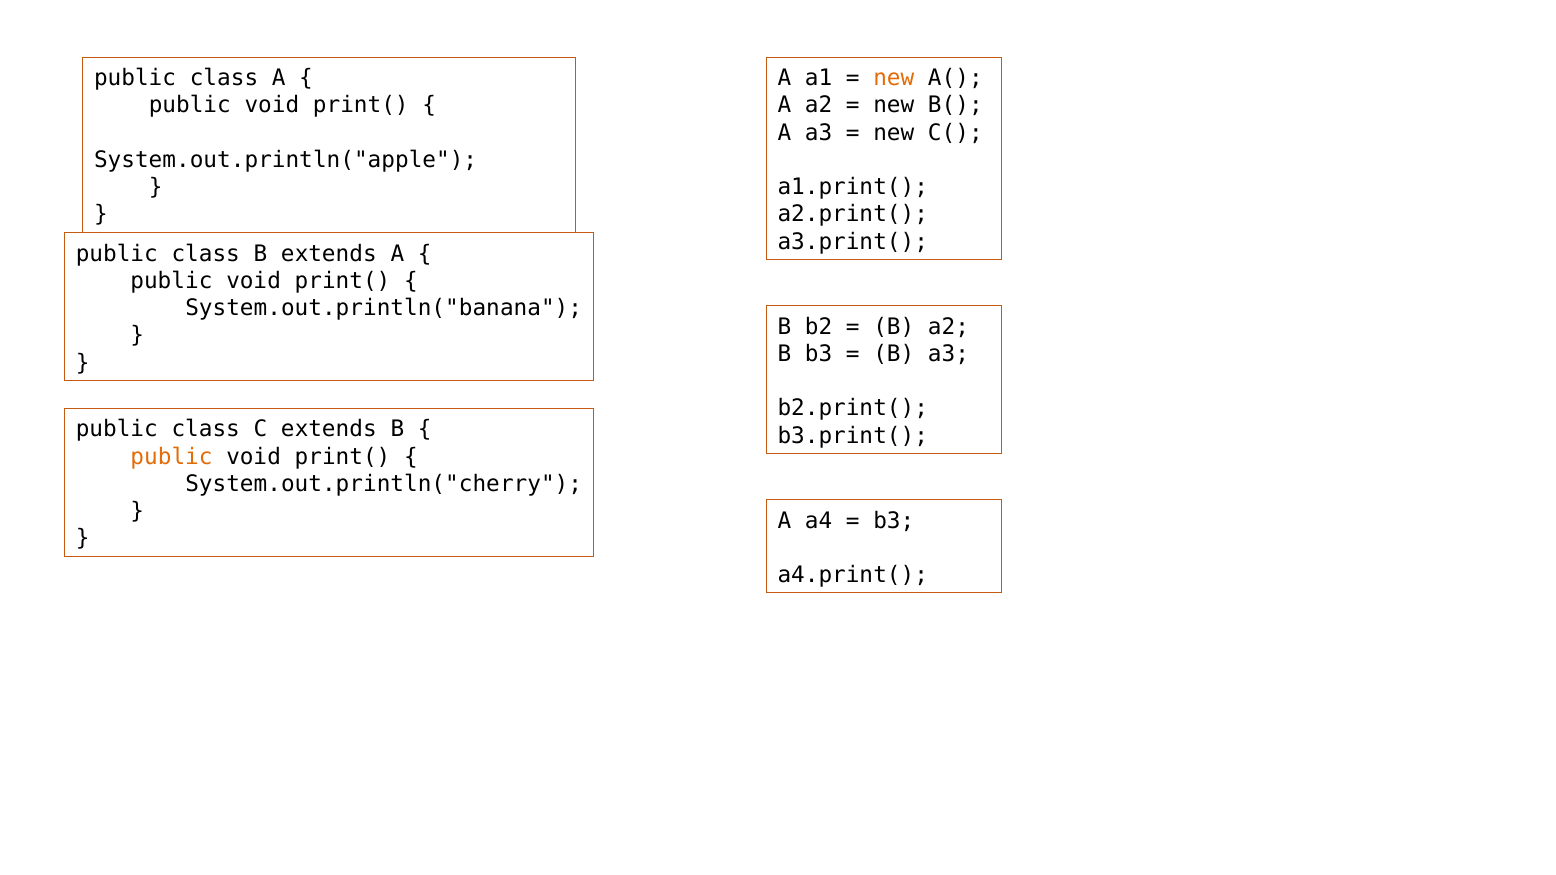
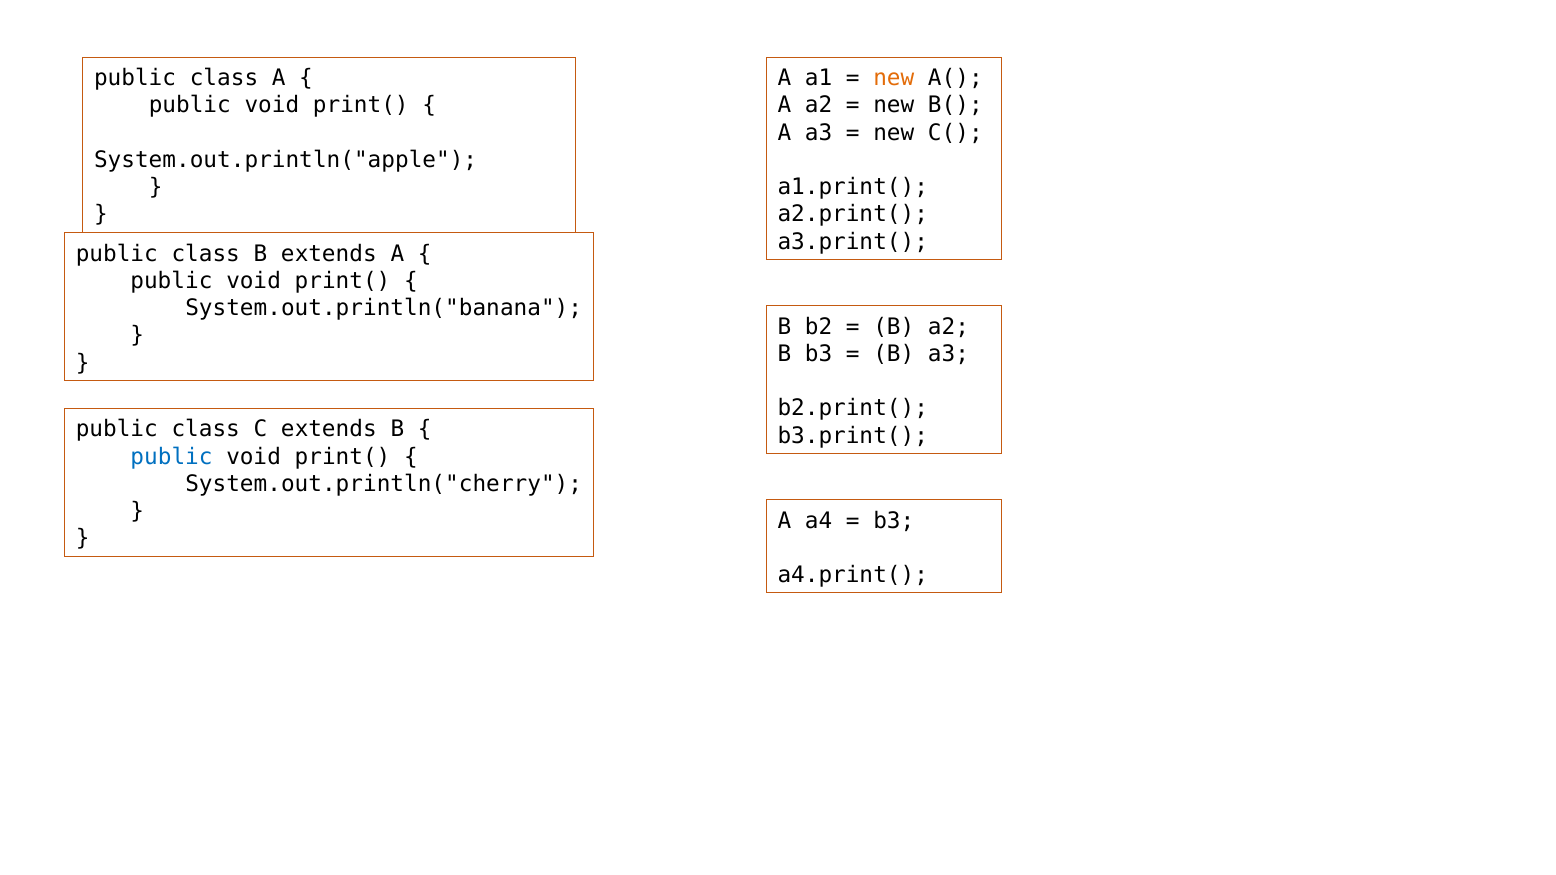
public at (172, 457) colour: orange -> blue
